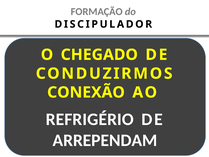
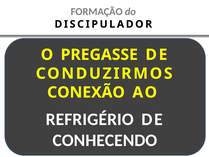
CHEGADO: CHEGADO -> PREGASSE
ARREPENDAM: ARREPENDAM -> CONHECENDO
